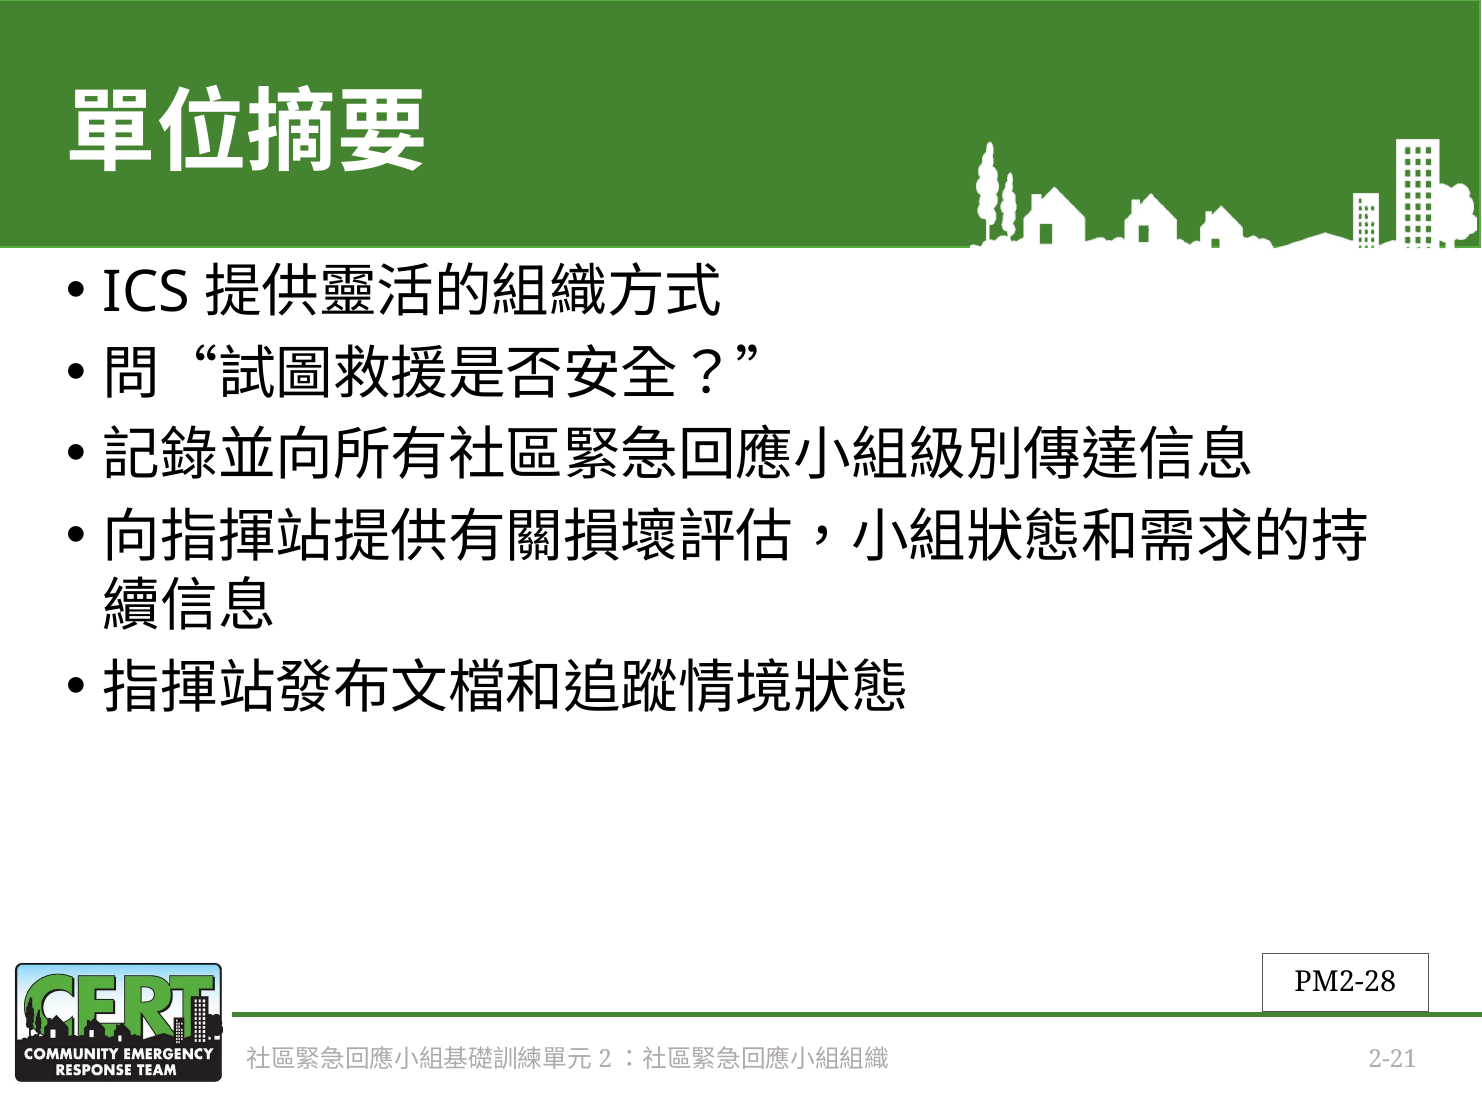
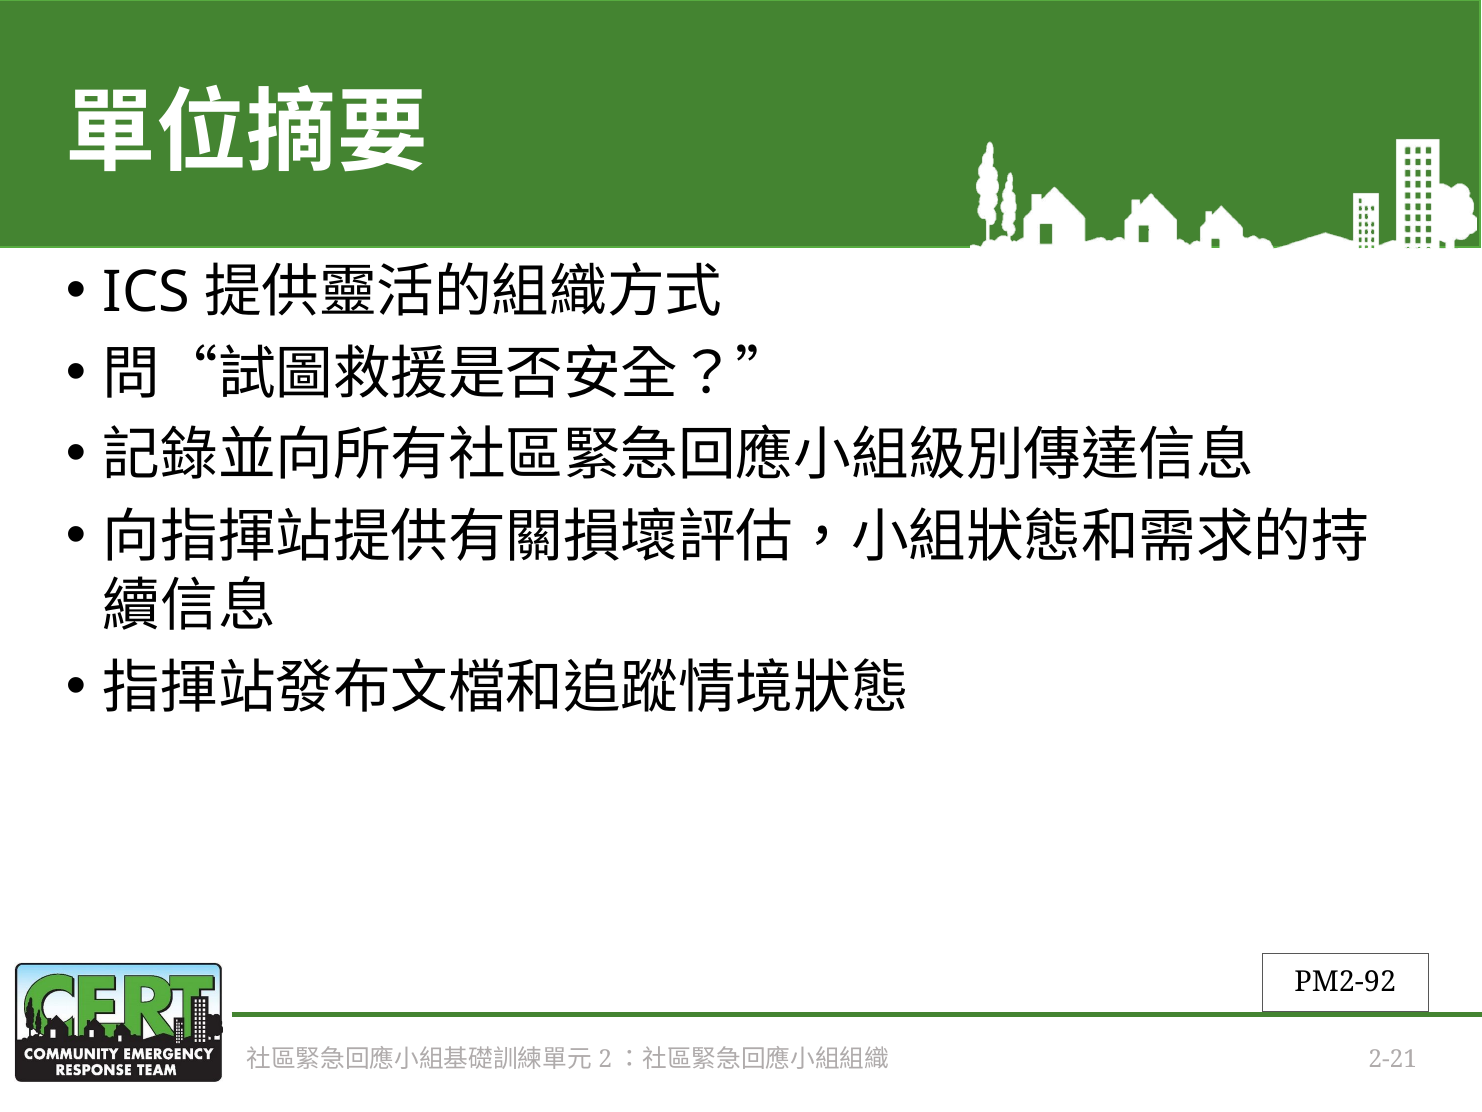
PM2-28: PM2-28 -> PM2-92
